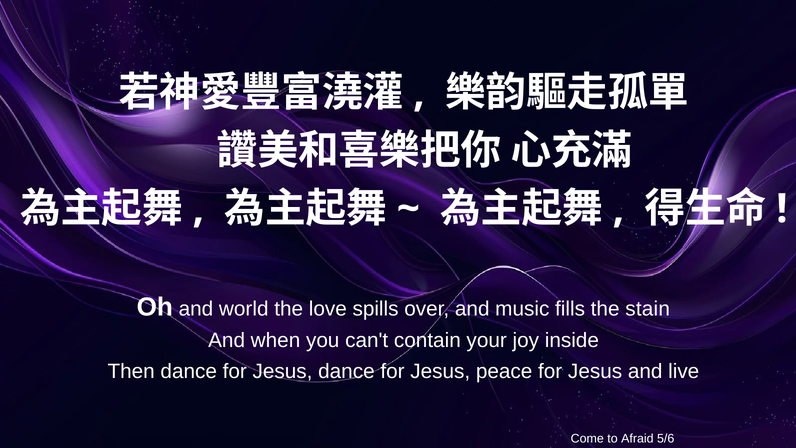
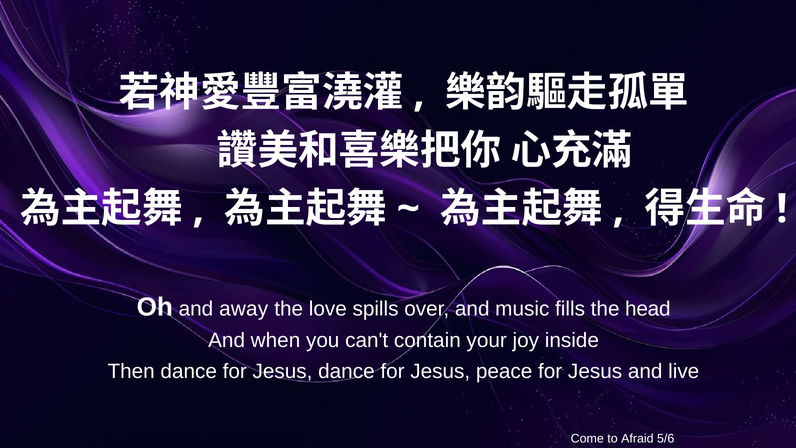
world: world -> away
stain: stain -> head
